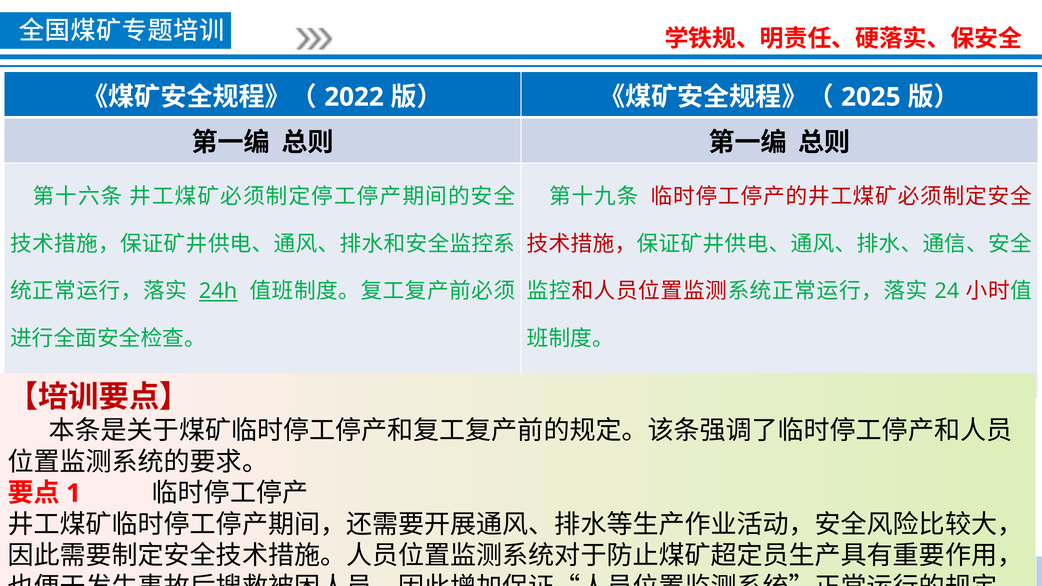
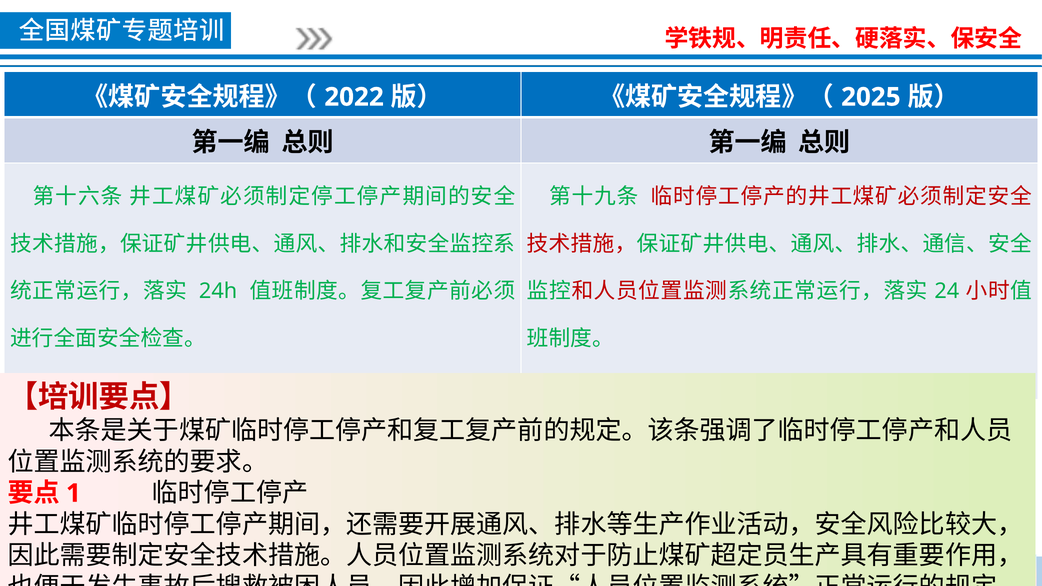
24h underline: present -> none
